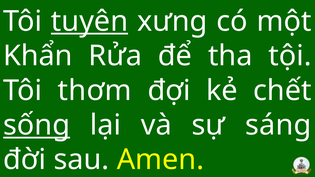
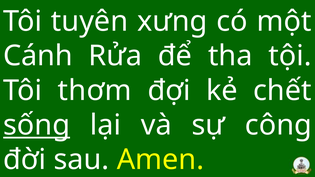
tuyên underline: present -> none
Khẩn: Khẩn -> Cánh
sáng: sáng -> công
